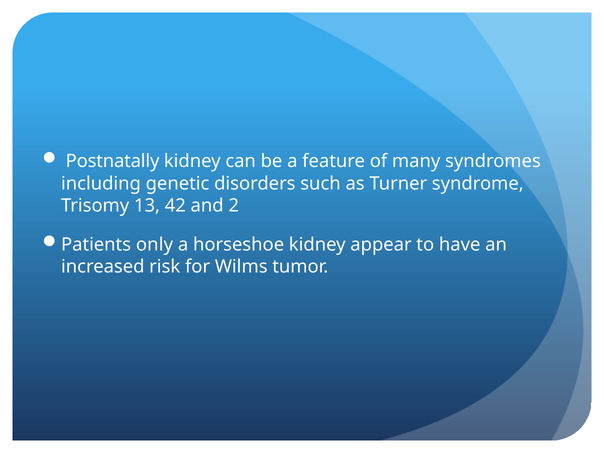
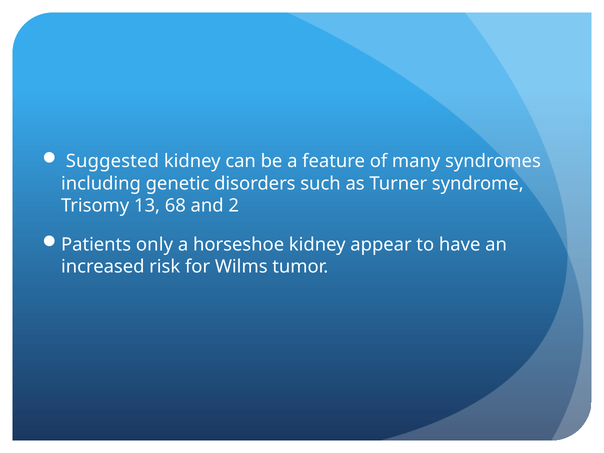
Postnatally: Postnatally -> Suggested
42: 42 -> 68
